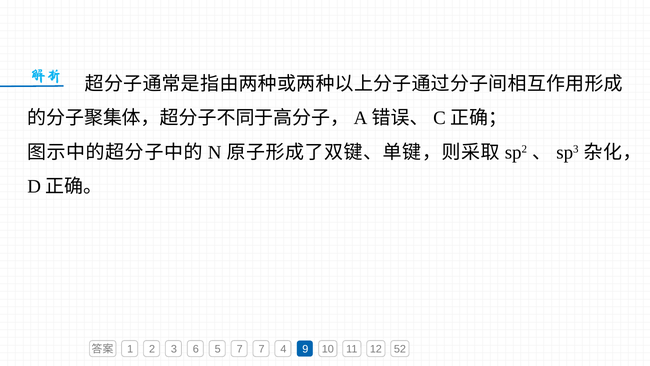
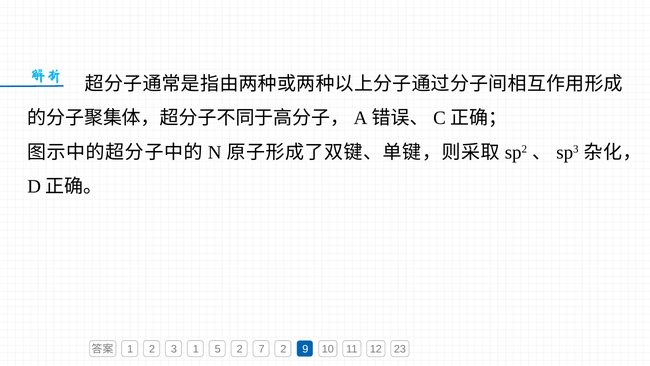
3 6: 6 -> 1
5 7: 7 -> 2
7 4: 4 -> 2
52: 52 -> 23
